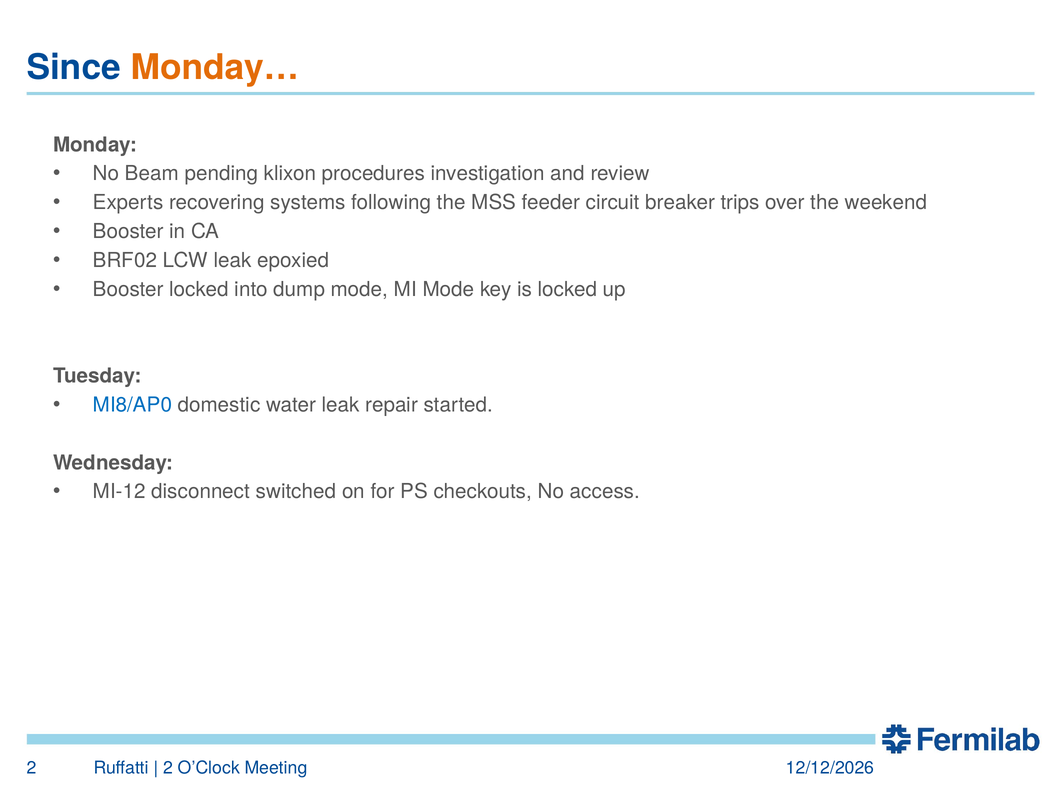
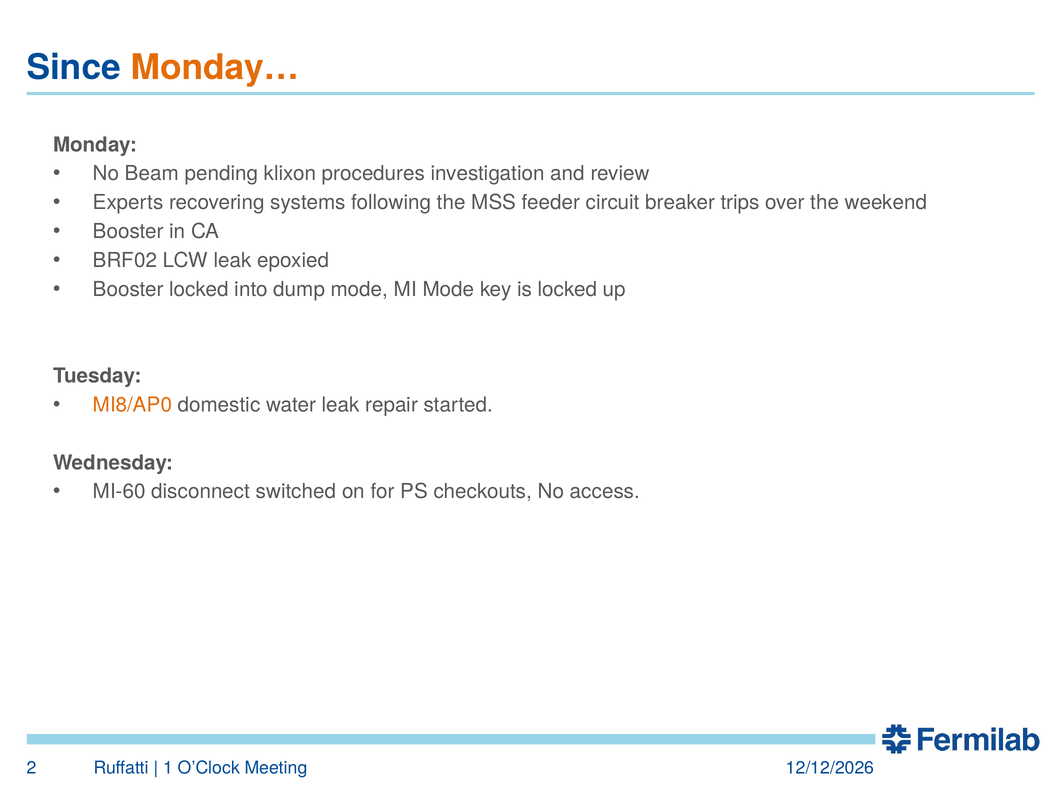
MI8/AP0 colour: blue -> orange
MI-12: MI-12 -> MI-60
2 at (168, 768): 2 -> 1
